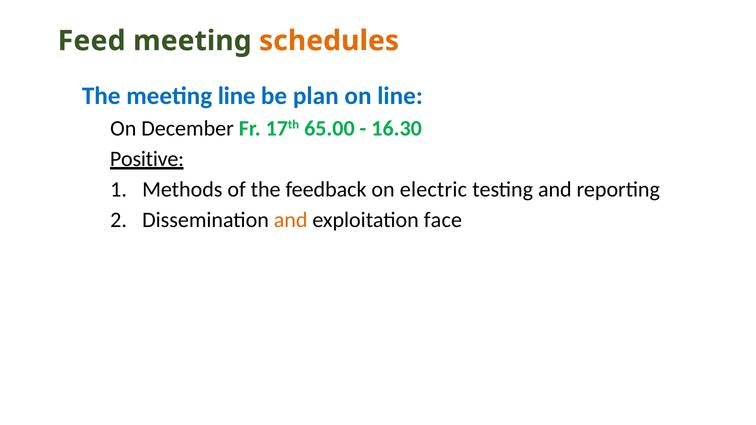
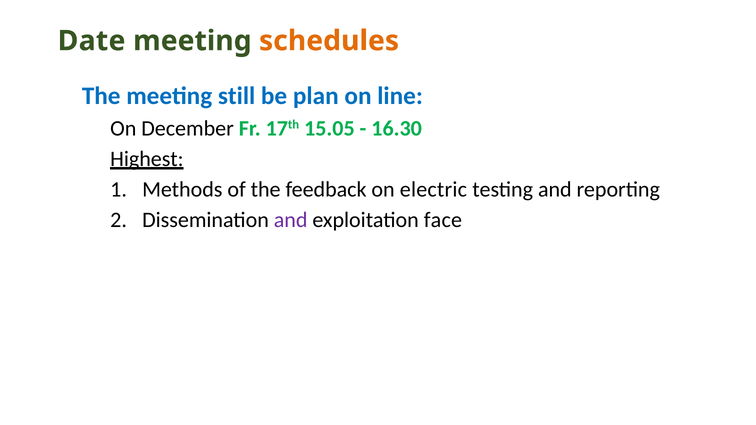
Feed: Feed -> Date
meeting line: line -> still
65.00: 65.00 -> 15.05
Positive: Positive -> Highest
and at (291, 220) colour: orange -> purple
